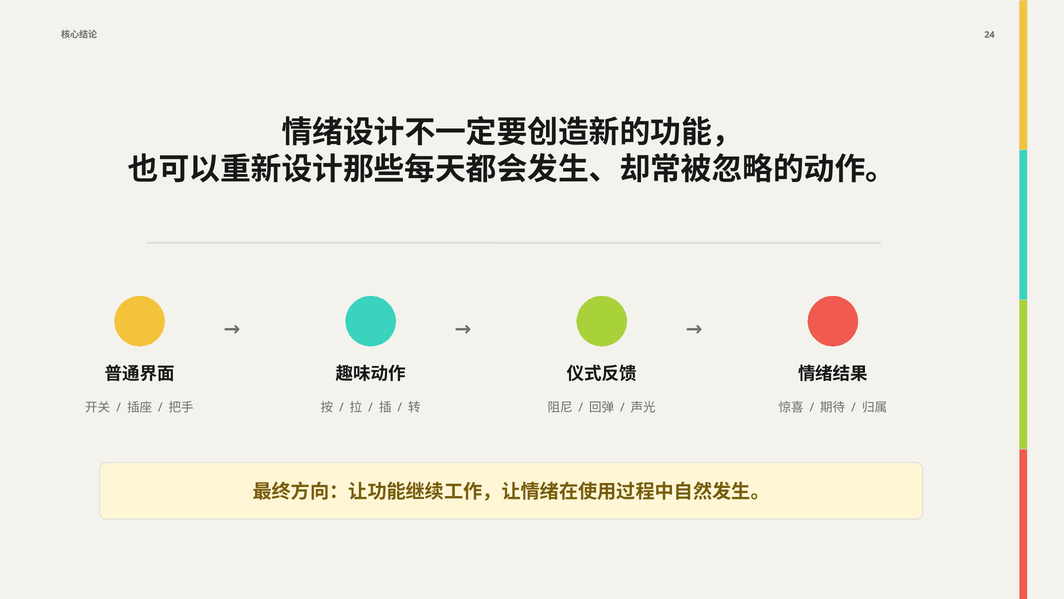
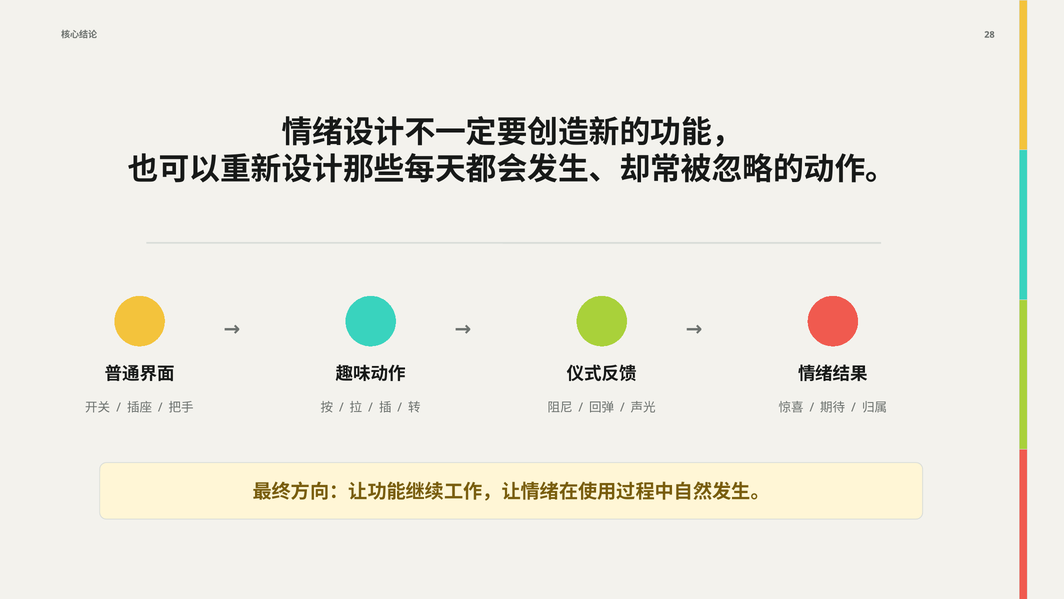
24: 24 -> 28
